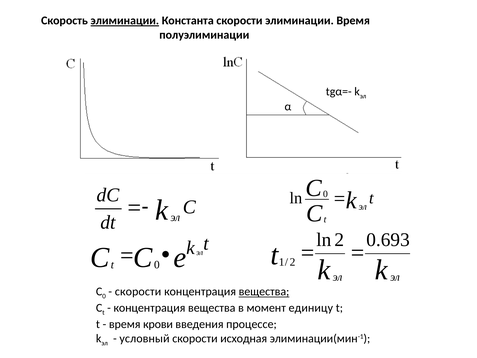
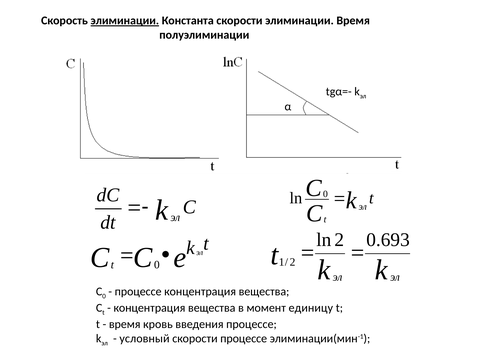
скорости at (138, 292): скорости -> процессе
вещества at (264, 292) underline: present -> none
крови: крови -> кровь
скорости исходная: исходная -> процессе
